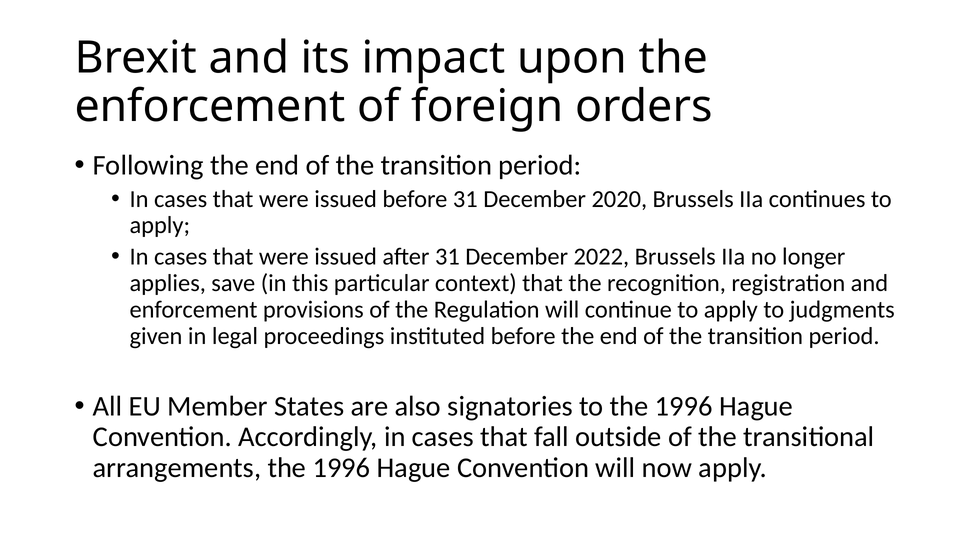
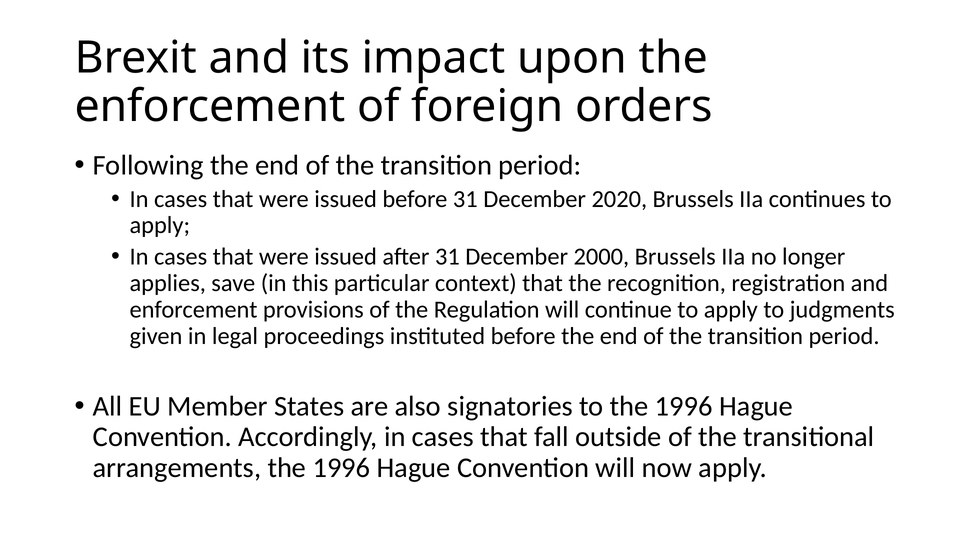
2022: 2022 -> 2000
